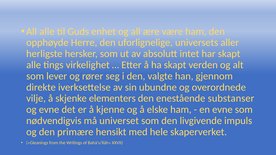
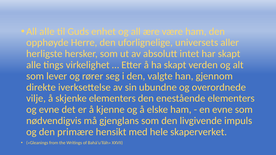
enestående substanser: substanser -> elementers
universet: universet -> gjenglans
